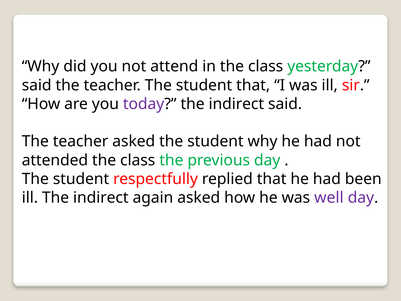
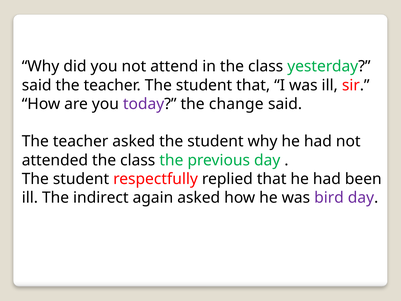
today the indirect: indirect -> change
well: well -> bird
